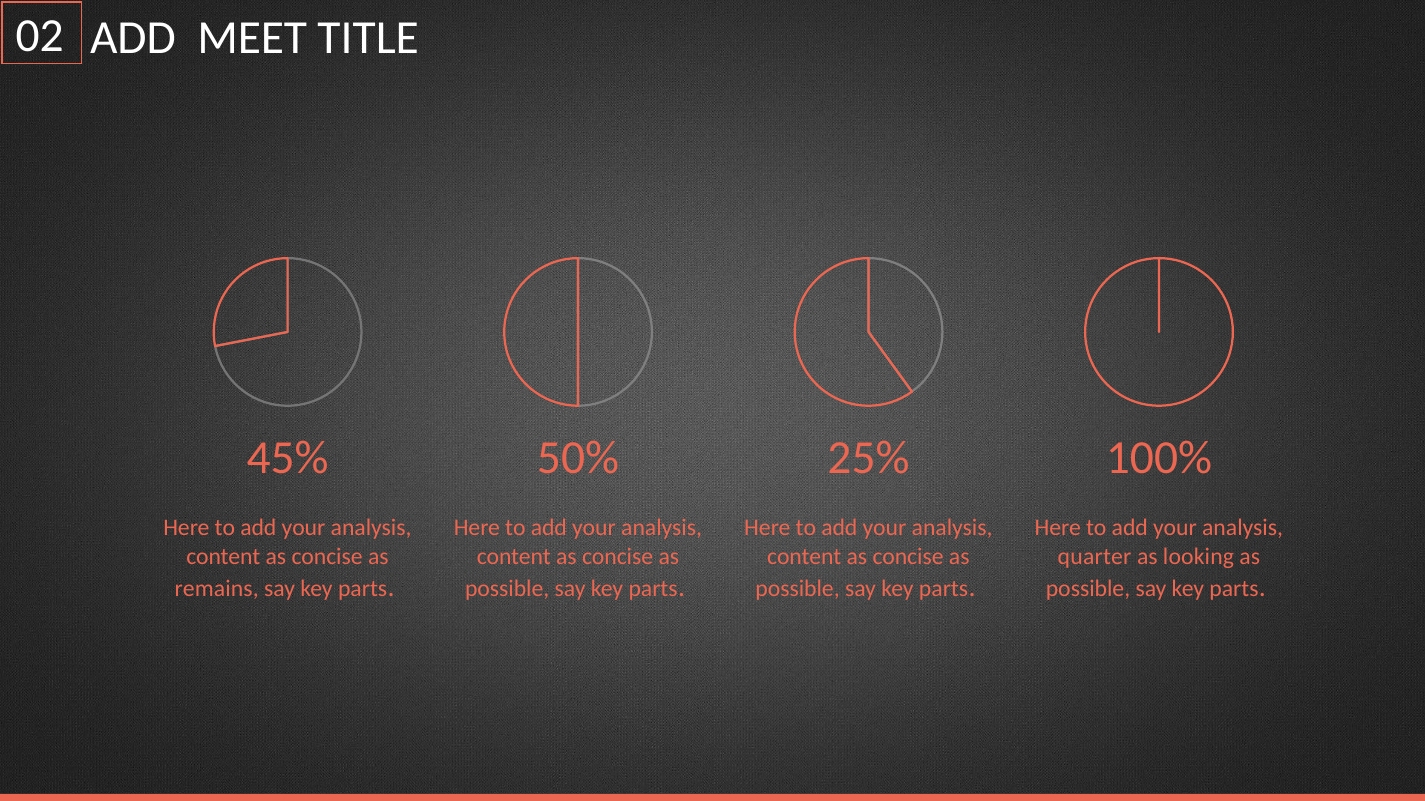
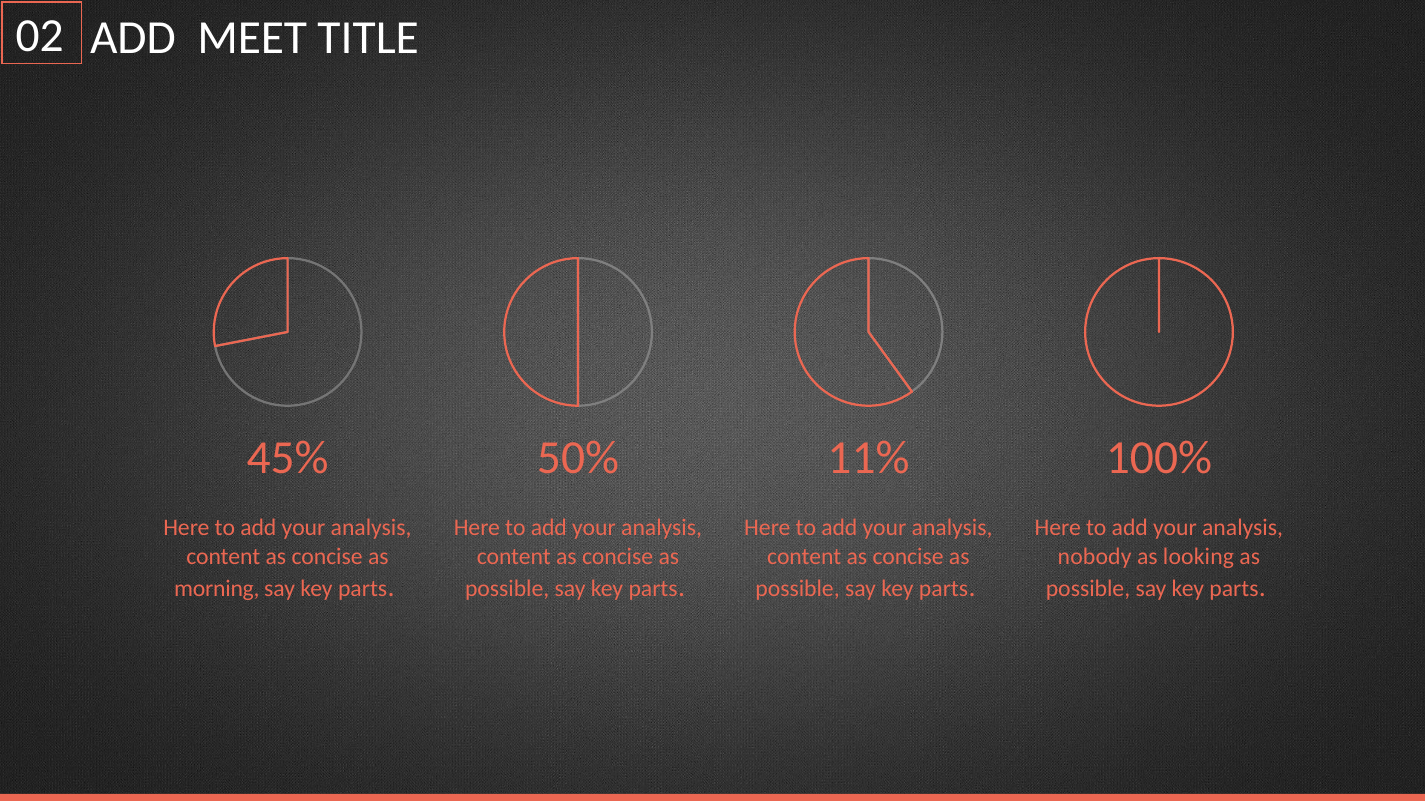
25%: 25% -> 11%
quarter: quarter -> nobody
remains: remains -> morning
